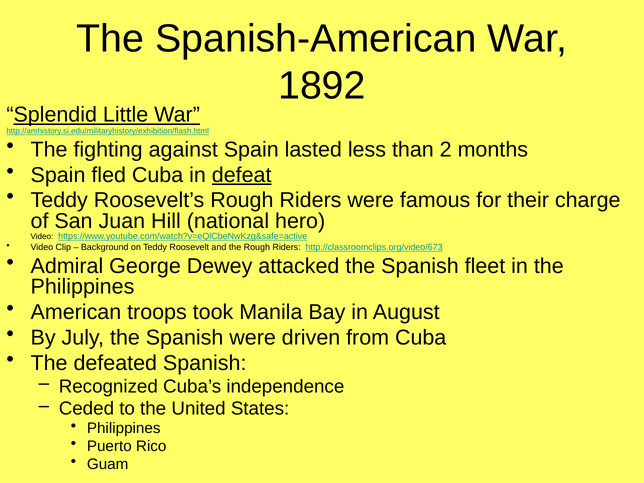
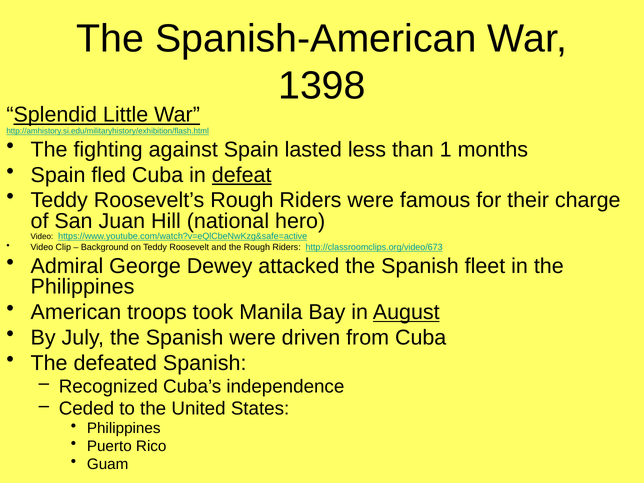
1892: 1892 -> 1398
2: 2 -> 1
August underline: none -> present
